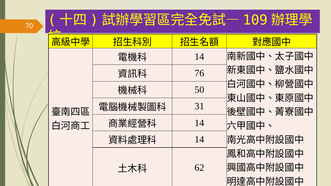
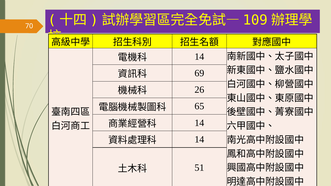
76: 76 -> 69
50: 50 -> 26
31: 31 -> 65
62: 62 -> 51
